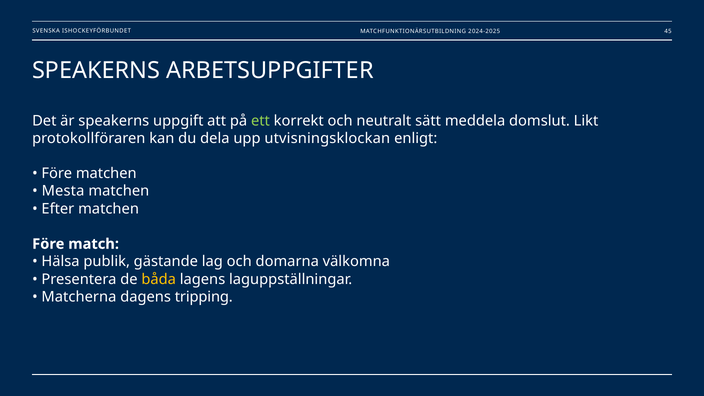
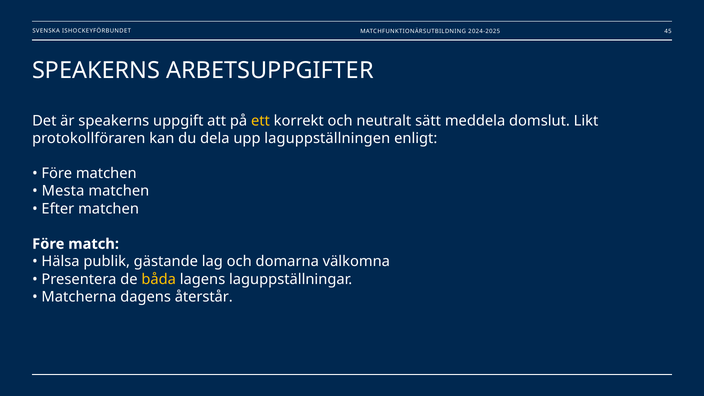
ett colour: light green -> yellow
utvisningsklockan: utvisningsklockan -> laguppställningen
tripping: tripping -> återstår
